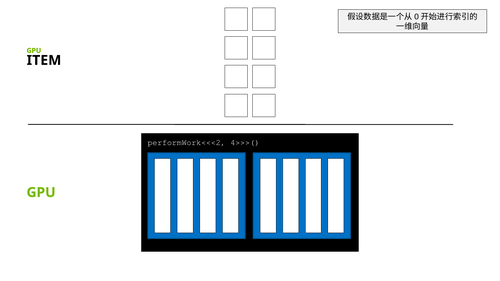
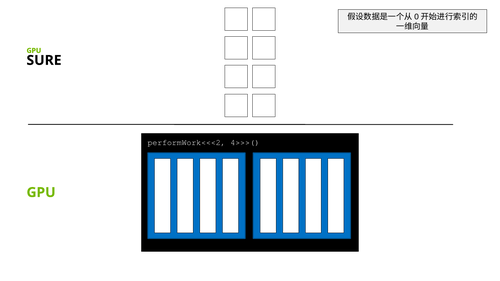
ITEM: ITEM -> SURE
